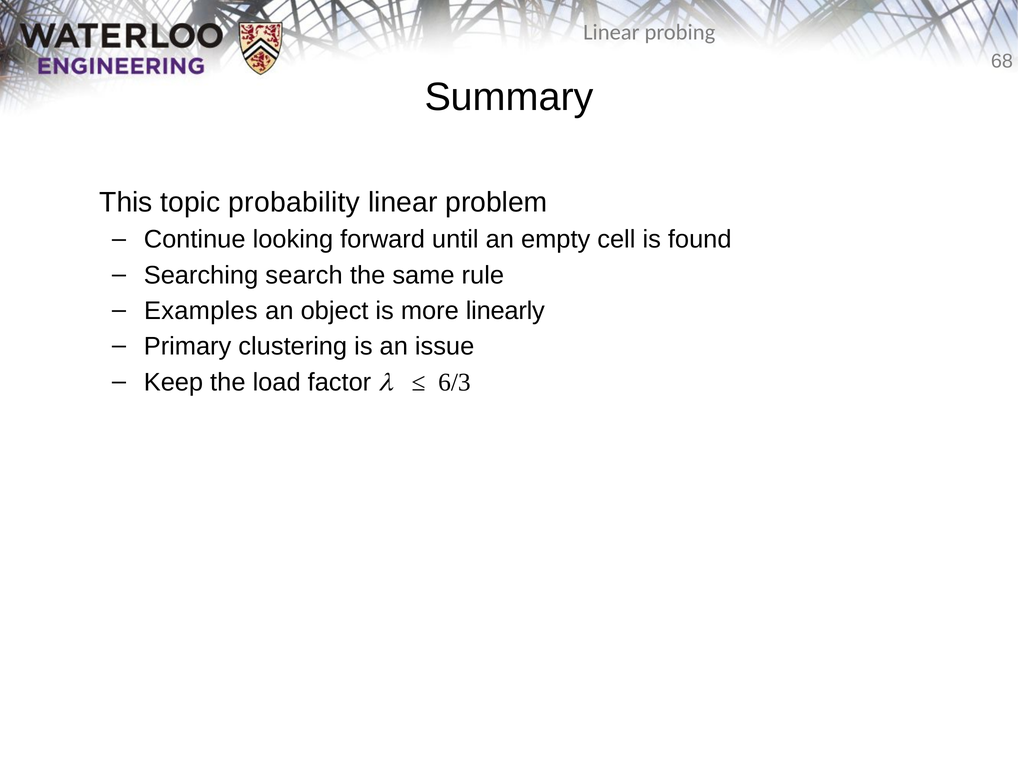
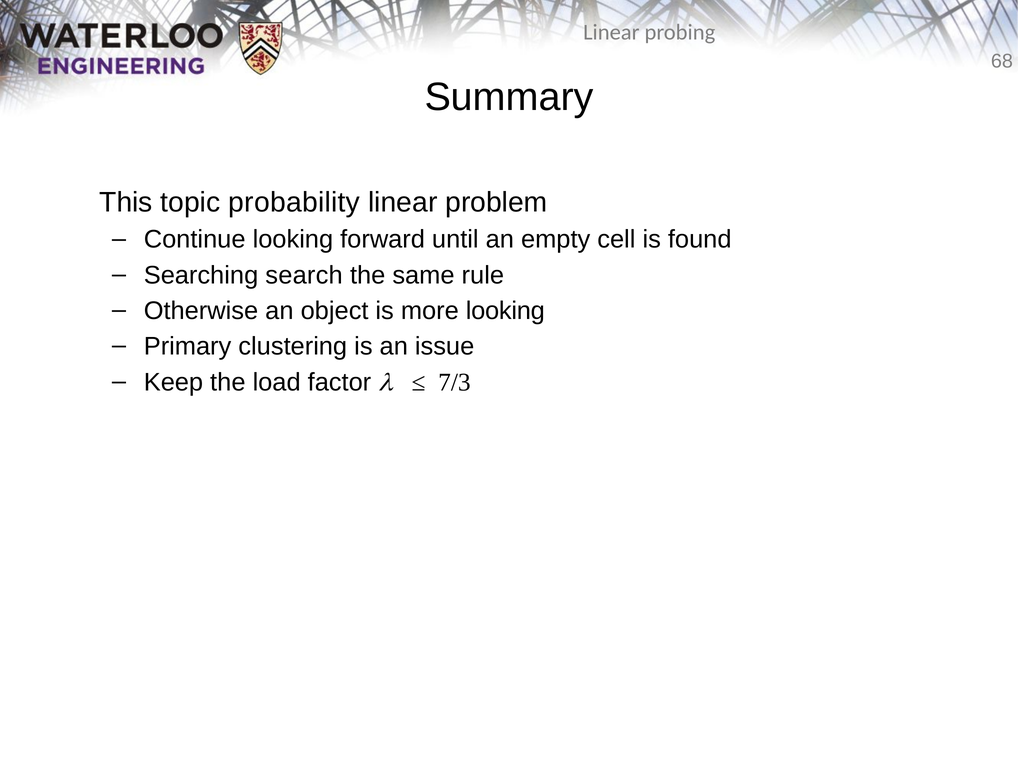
Examples: Examples -> Otherwise
more linearly: linearly -> looking
6/3: 6/3 -> 7/3
